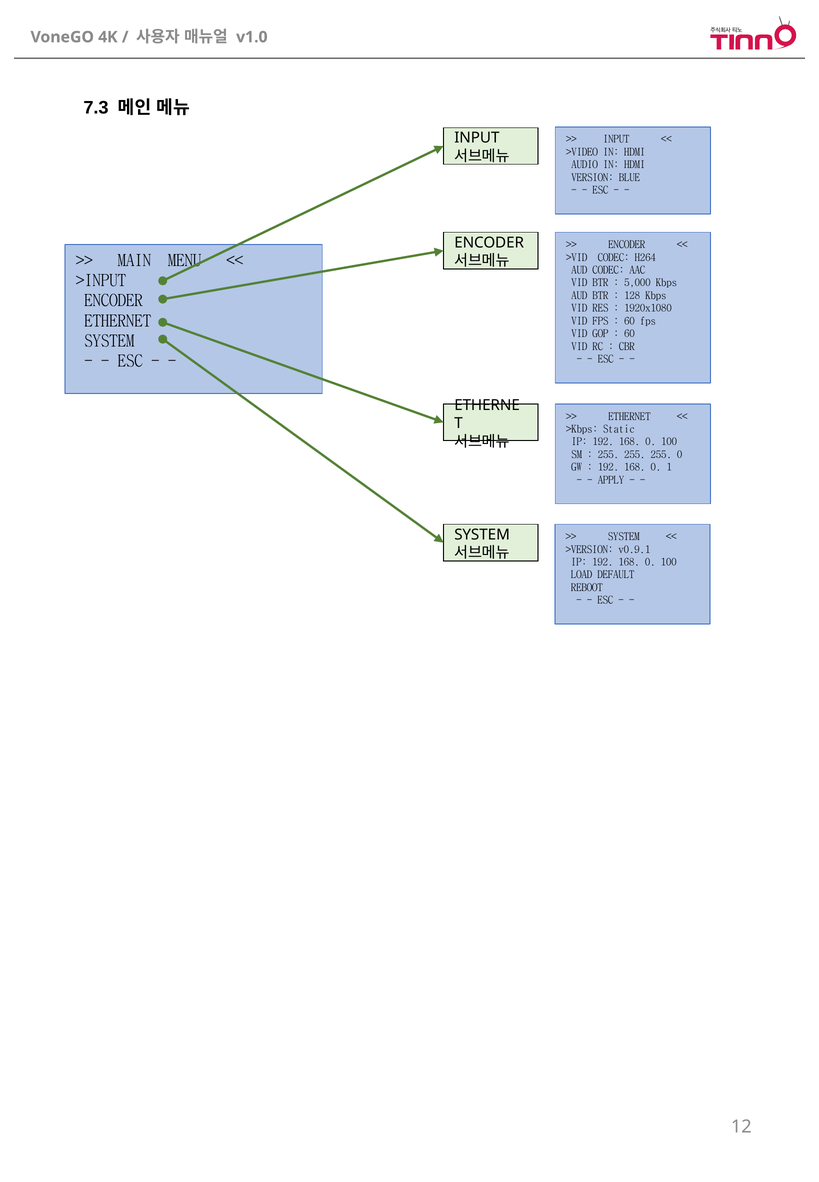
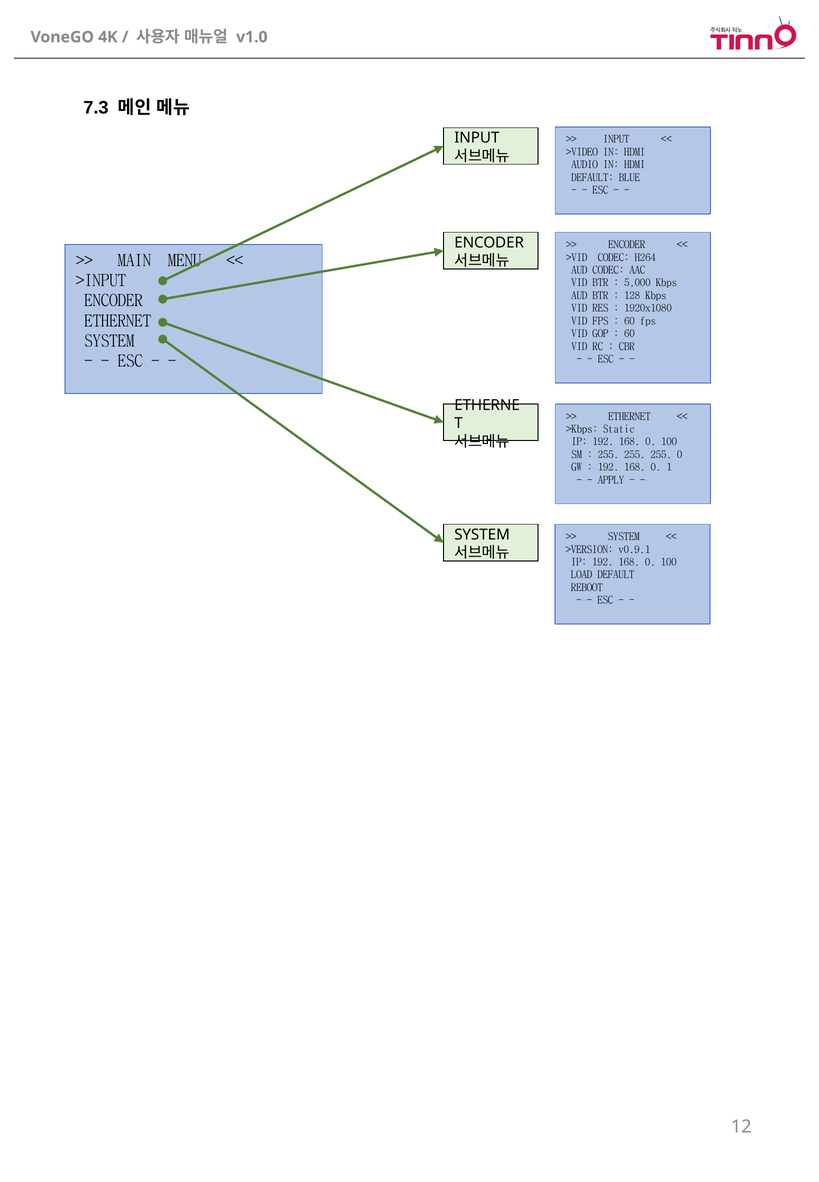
VERSION at (593, 178): VERSION -> DEFAULT
